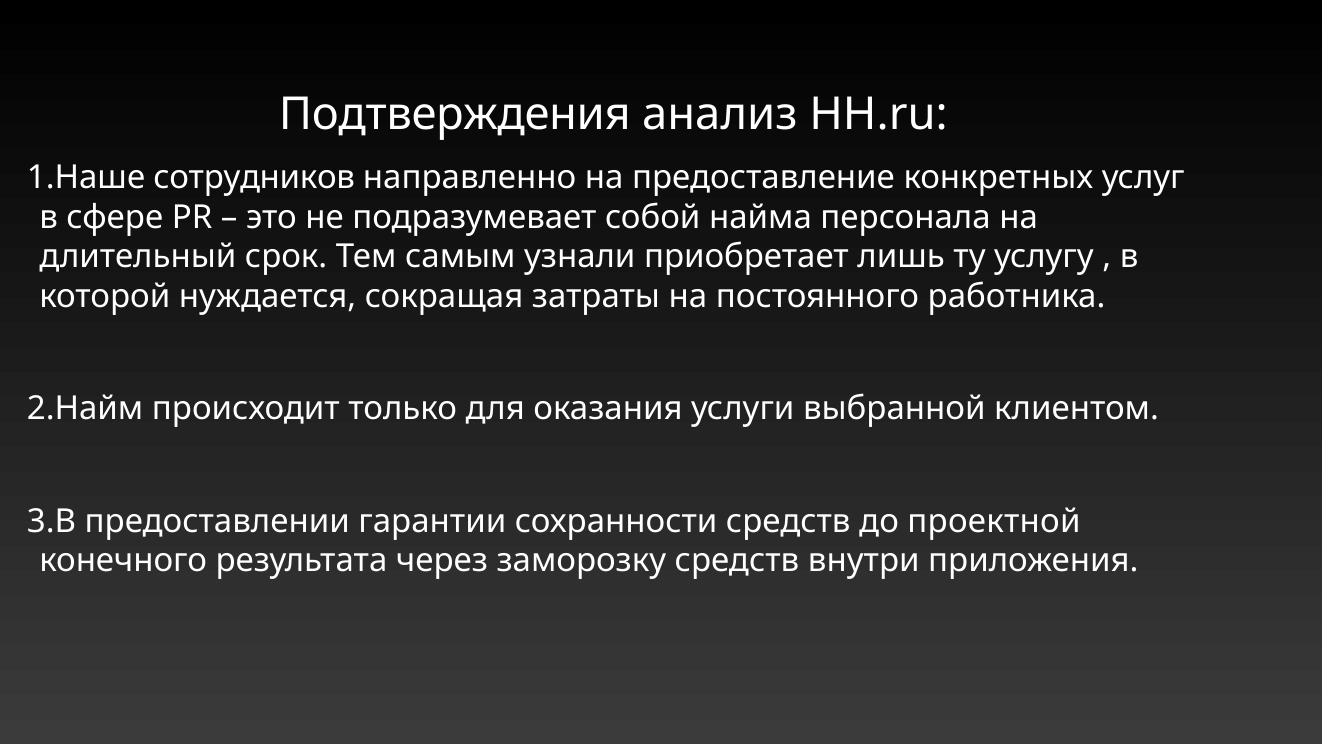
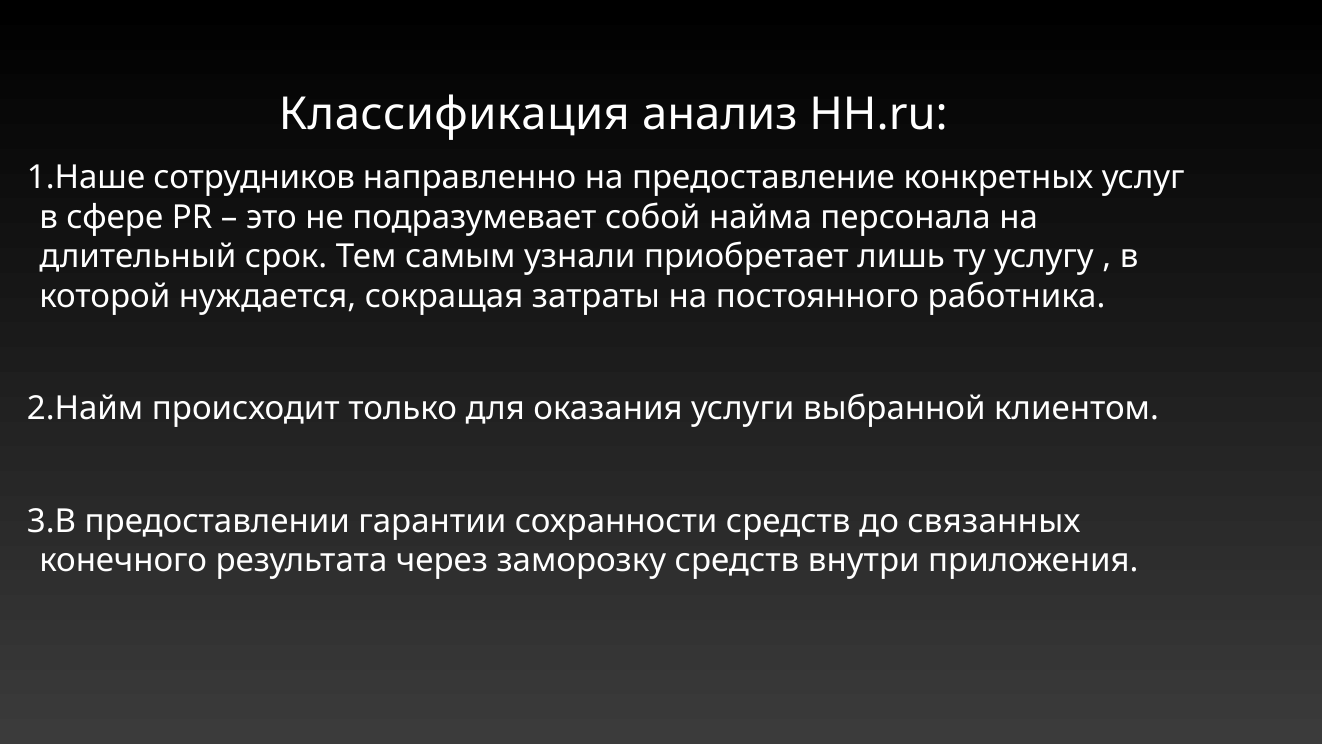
Подтверждения: Подтверждения -> Классификация
проектной: проектной -> связанных
